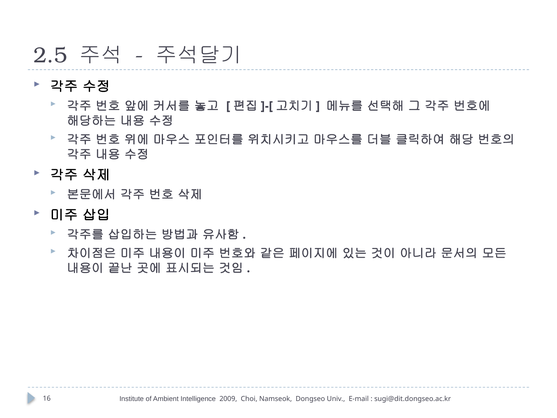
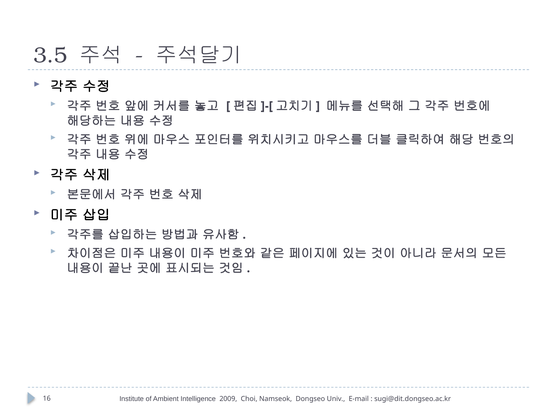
2.5: 2.5 -> 3.5
